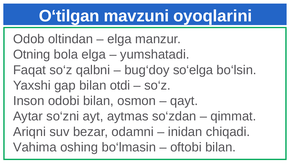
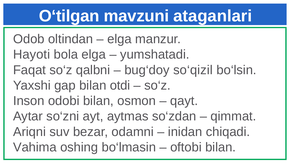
oyoqlarini: oyoqlarini -> ataganlari
Otning: Otning -> Hayoti
so‘elga: so‘elga -> so‘qizil
